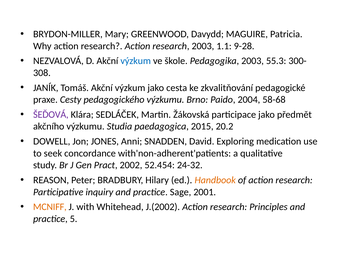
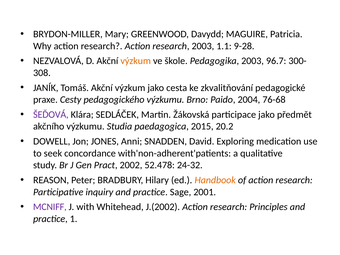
výzkum at (136, 61) colour: blue -> orange
55.3: 55.3 -> 96.7
58-68: 58-68 -> 76-68
52.454: 52.454 -> 52.478
MCNIFF colour: orange -> purple
5: 5 -> 1
